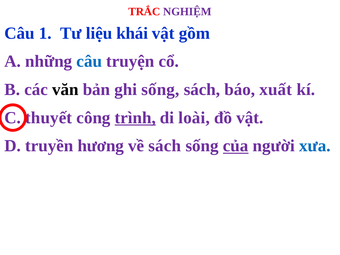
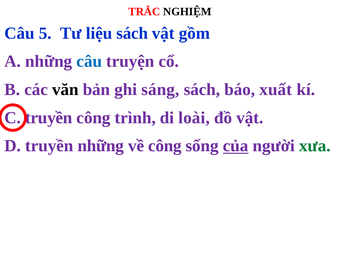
NGHIỆM colour: purple -> black
1: 1 -> 5
liệu khái: khái -> sách
ghi sống: sống -> sáng
C thuyết: thuyết -> truyền
trình underline: present -> none
truyền hương: hương -> những
về sách: sách -> công
xưa colour: blue -> green
